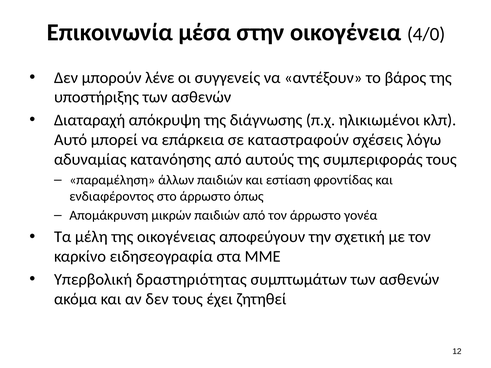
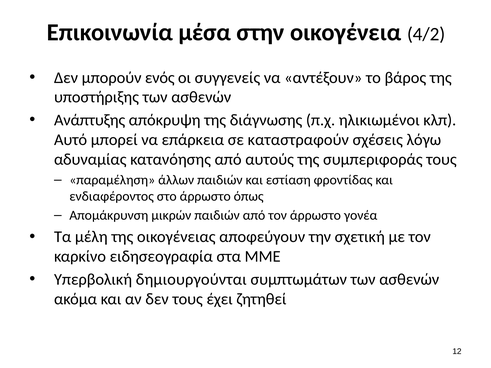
4/0: 4/0 -> 4/2
λένε: λένε -> ενός
Διαταραχή: Διαταραχή -> Ανάπτυξης
δραστηριότητας: δραστηριότητας -> δημιουργούνται
